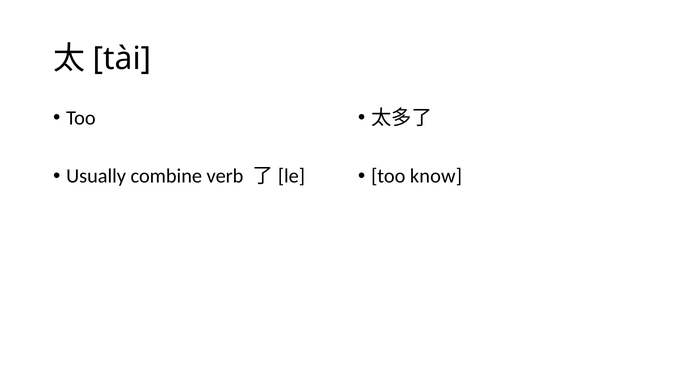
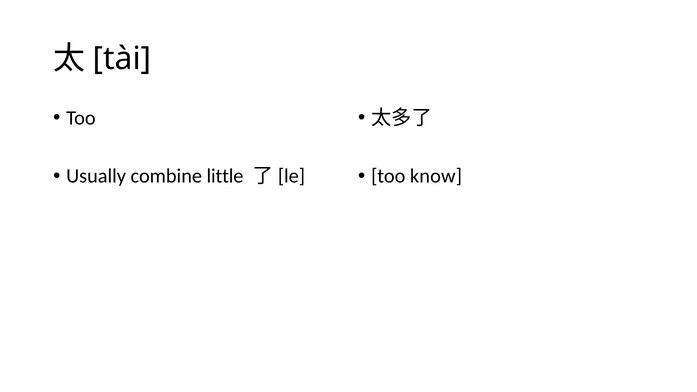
verb: verb -> little
